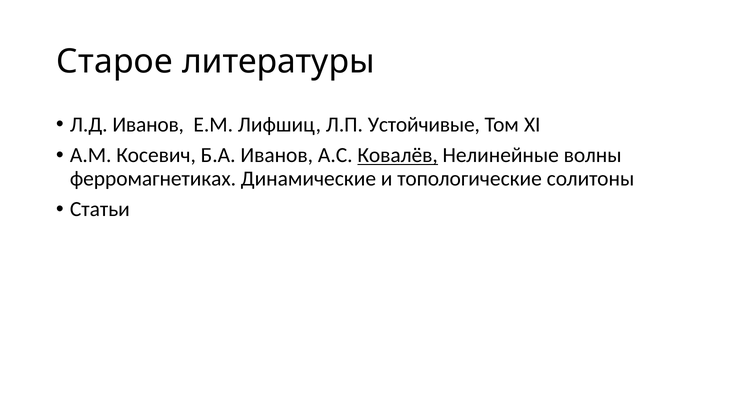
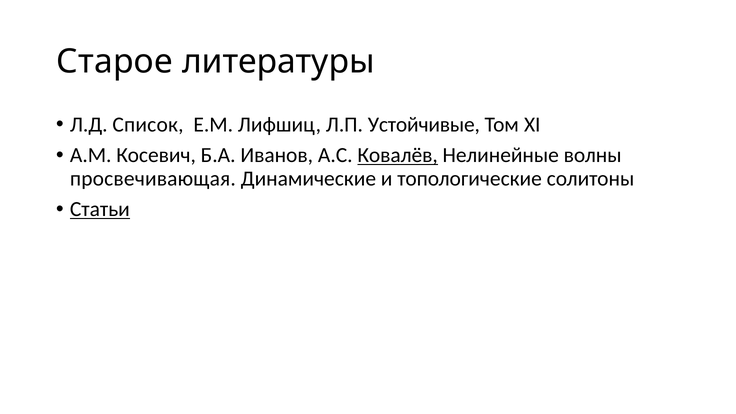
Л.Д Иванов: Иванов -> Список
ферромагнетиках: ферромагнетиках -> просвечивающая
Статьи underline: none -> present
